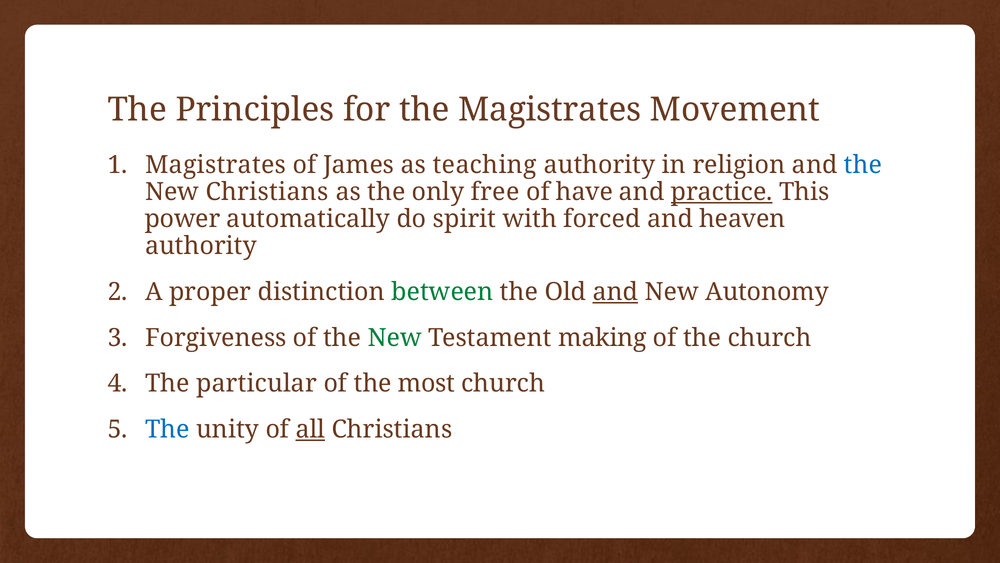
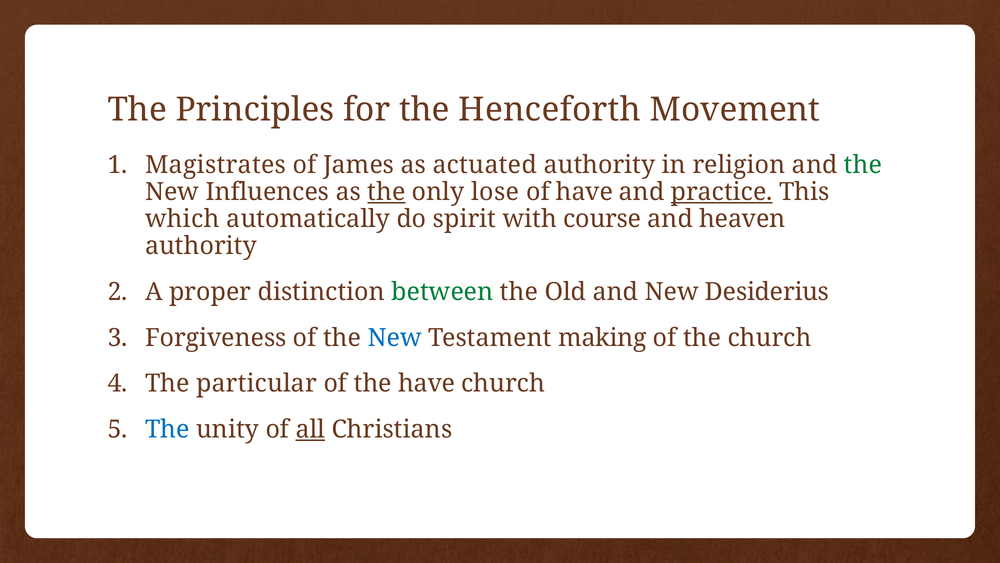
the Magistrates: Magistrates -> Henceforth
teaching: teaching -> actuated
the at (863, 165) colour: blue -> green
New Christians: Christians -> Influences
the at (386, 192) underline: none -> present
free: free -> lose
power: power -> which
forced: forced -> course
and at (615, 292) underline: present -> none
Autonomy: Autonomy -> Desiderius
New at (395, 338) colour: green -> blue
the most: most -> have
